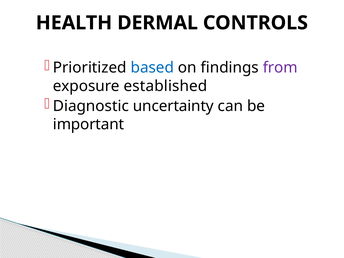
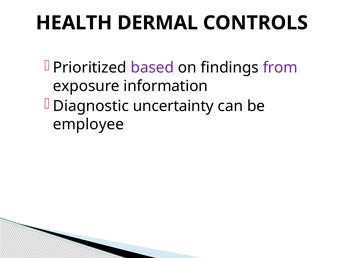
based colour: blue -> purple
established: established -> information
important: important -> employee
